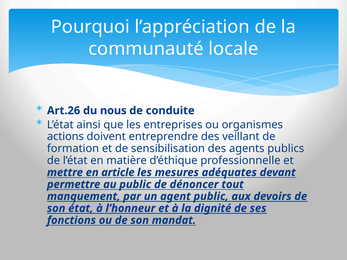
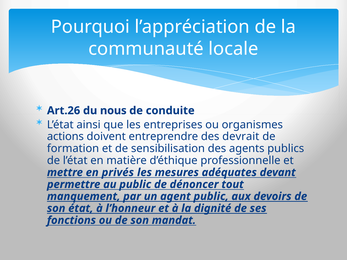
veillant: veillant -> devrait
article: article -> privés
